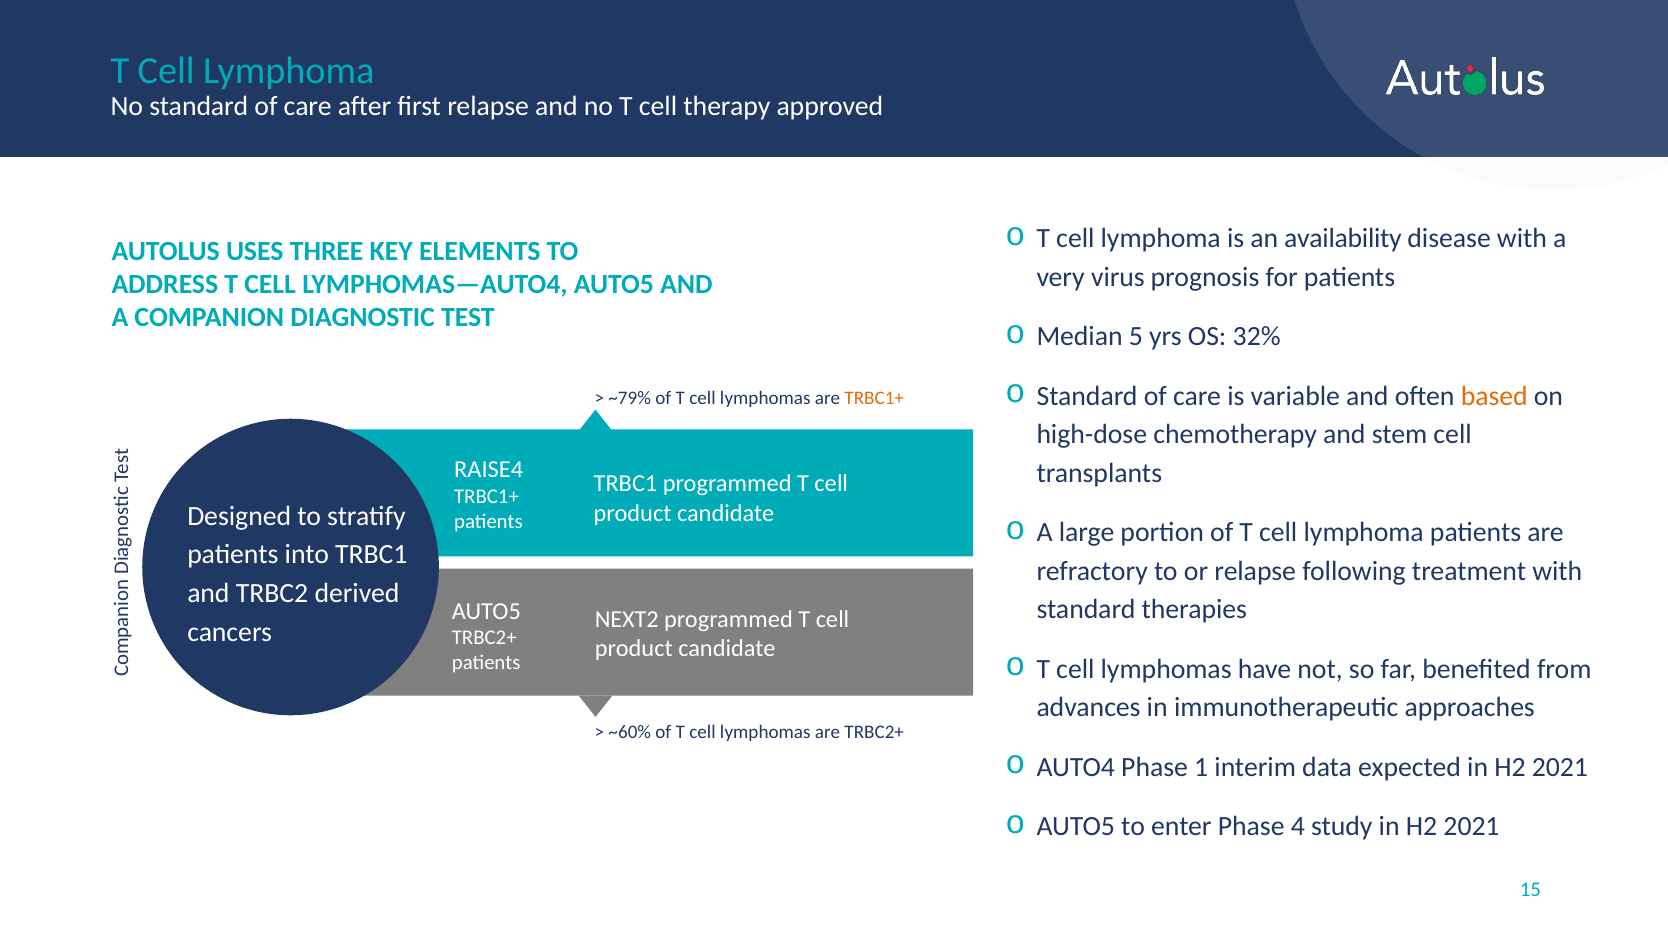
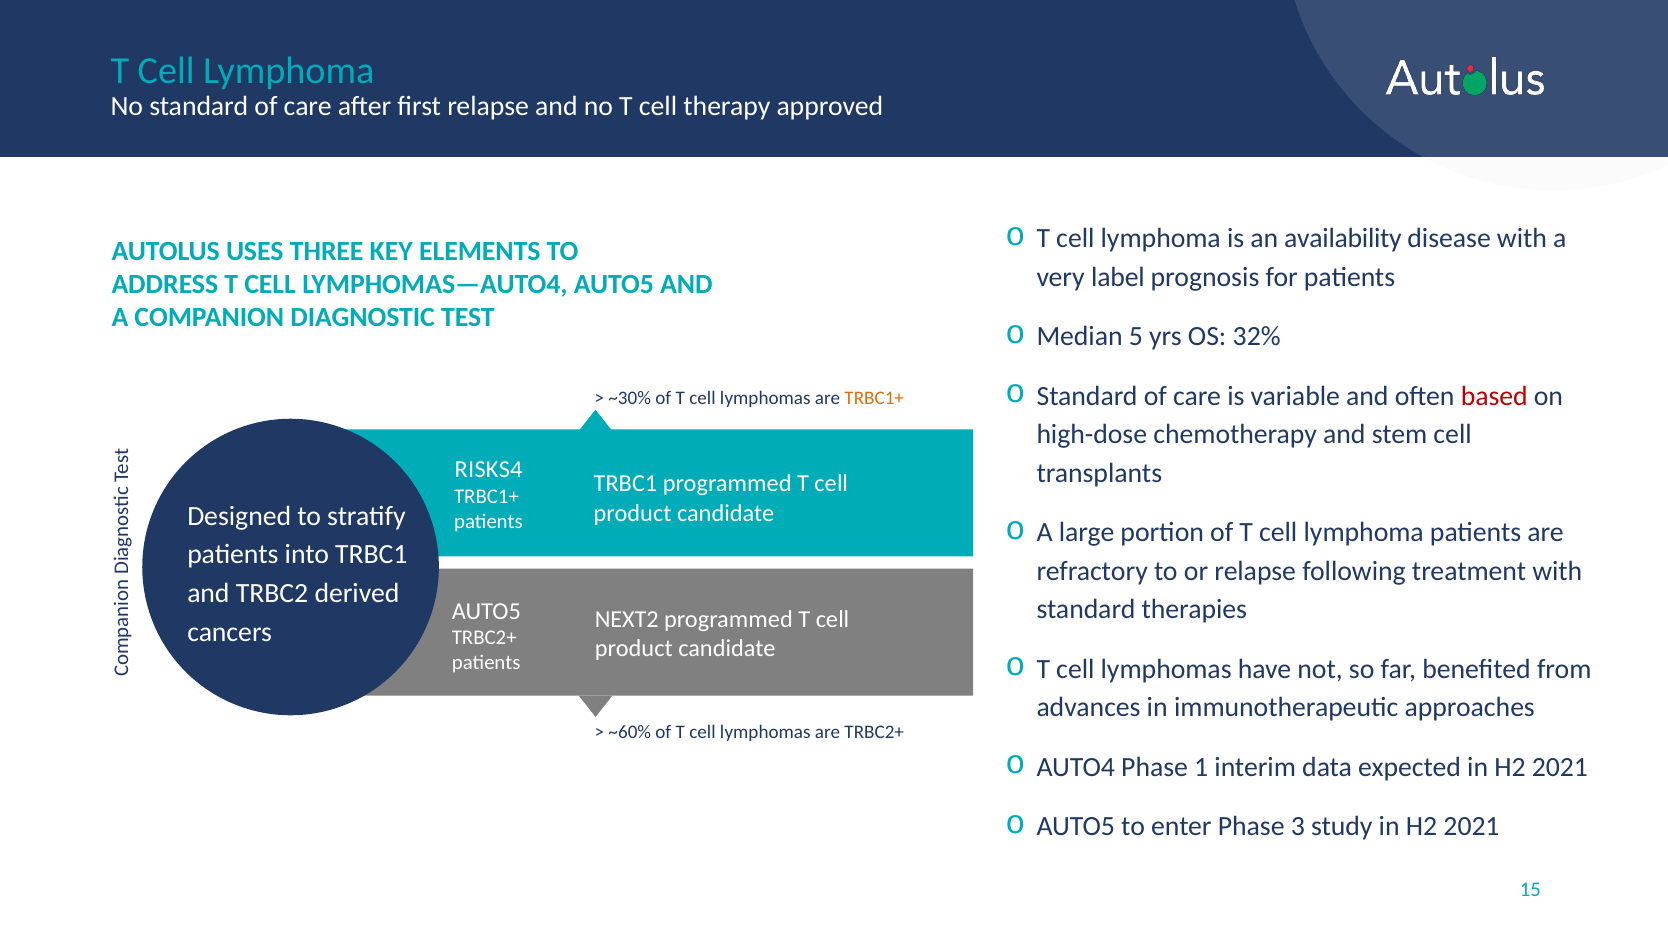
virus: virus -> label
based colour: orange -> red
~79%: ~79% -> ~30%
RAISE4: RAISE4 -> RISKS4
4: 4 -> 3
